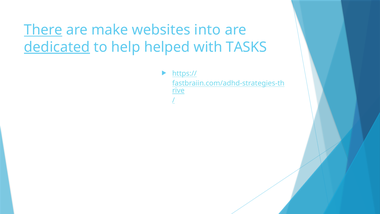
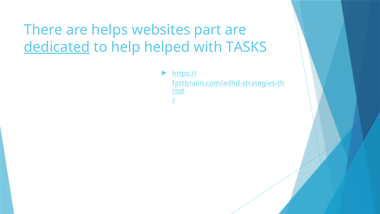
There underline: present -> none
make: make -> helps
into: into -> part
